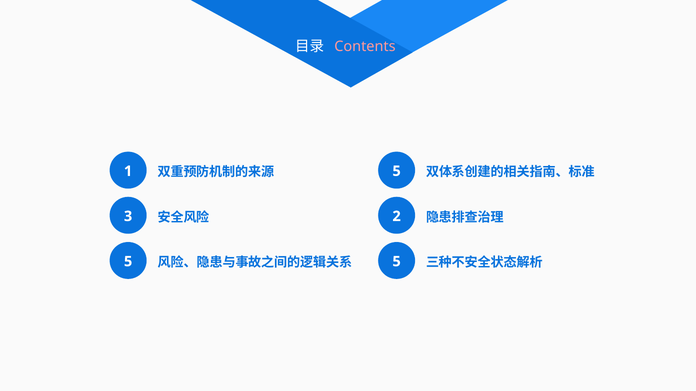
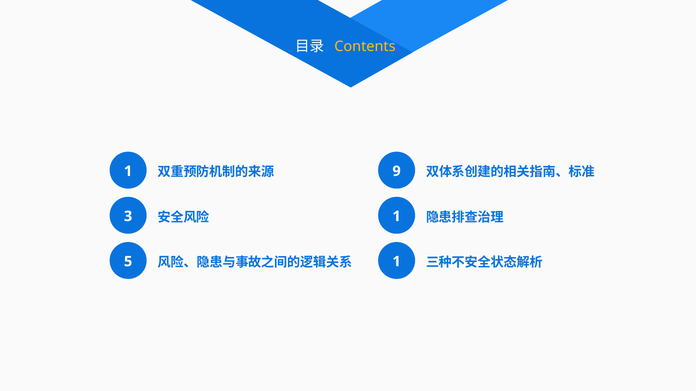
Contents colour: pink -> yellow
5 at (397, 171): 5 -> 9
2 at (397, 217): 2 -> 1
5 at (397, 262): 5 -> 1
